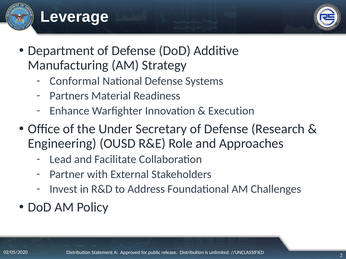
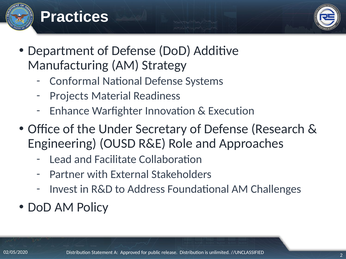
Leverage: Leverage -> Practices
Partners: Partners -> Projects
